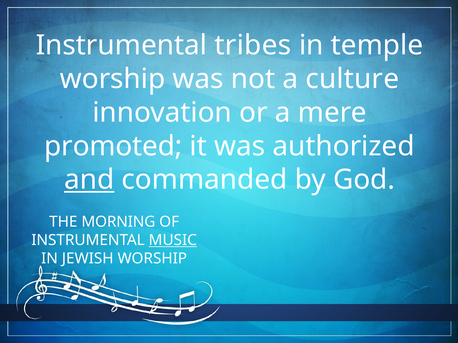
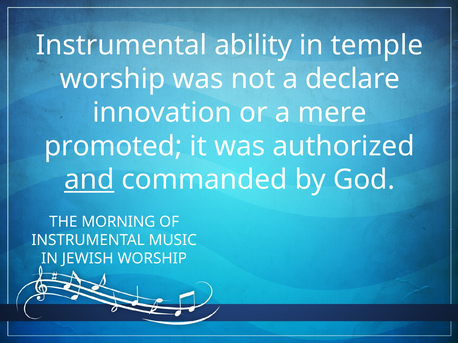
tribes: tribes -> ability
culture: culture -> declare
MUSIC underline: present -> none
